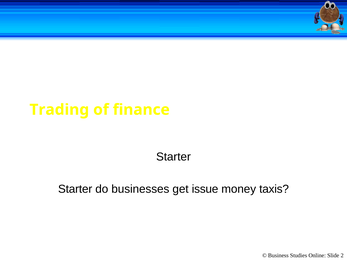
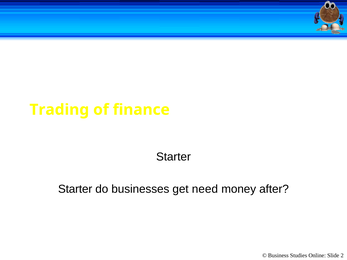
issue: issue -> need
taxis: taxis -> after
